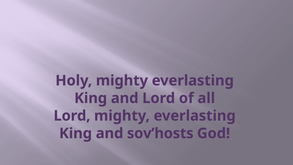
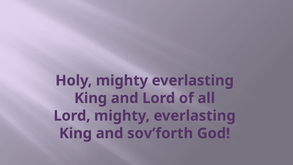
sov’hosts: sov’hosts -> sov’forth
